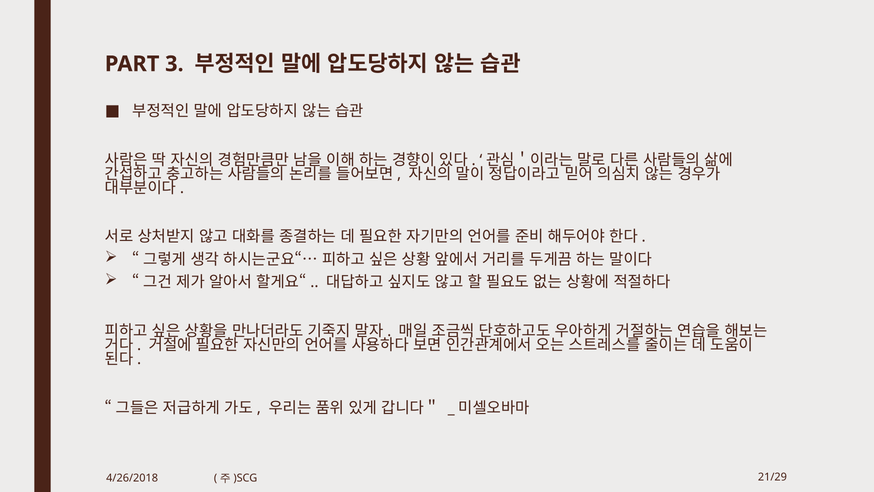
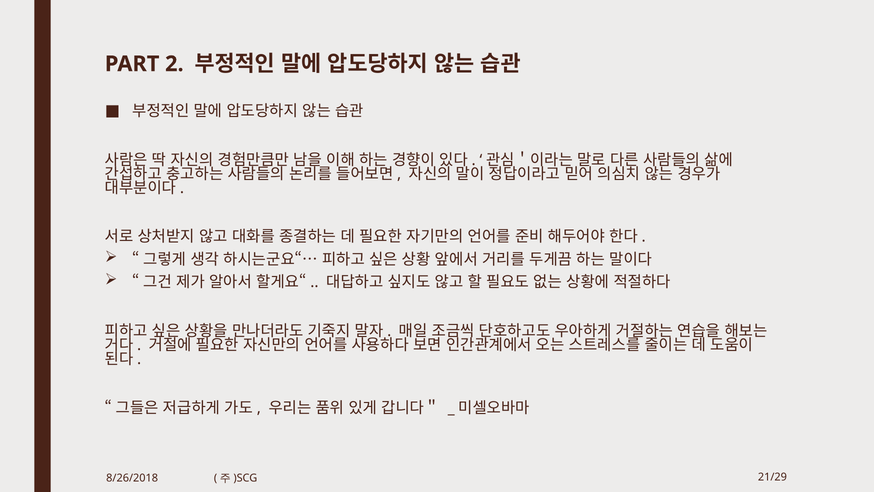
3: 3 -> 2
4/26/2018: 4/26/2018 -> 8/26/2018
